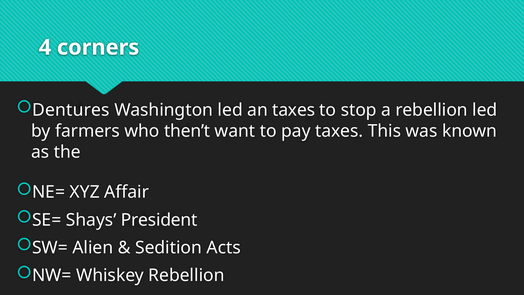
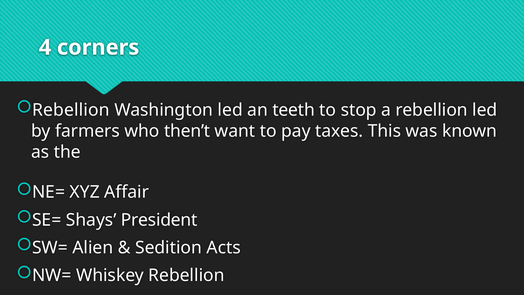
Dentures at (71, 110): Dentures -> Rebellion
an taxes: taxes -> teeth
